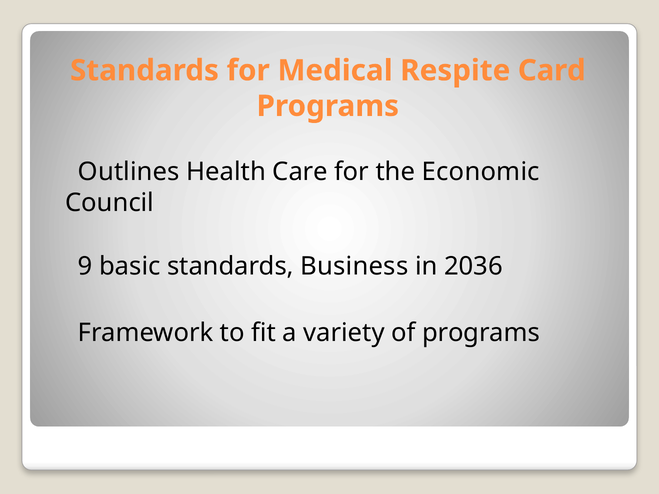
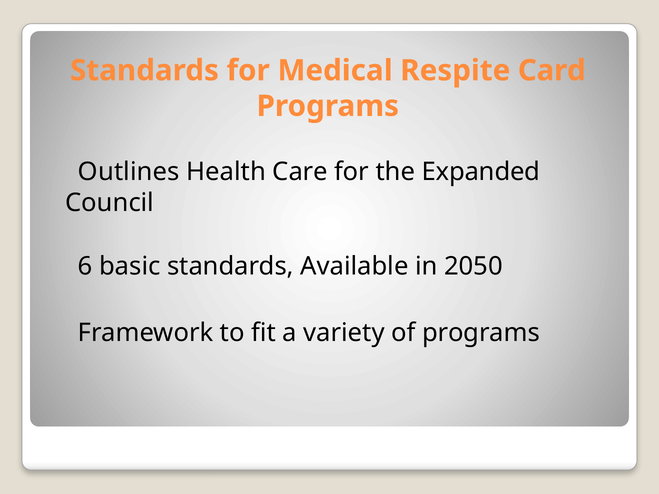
Economic: Economic -> Expanded
9: 9 -> 6
Business: Business -> Available
2036: 2036 -> 2050
